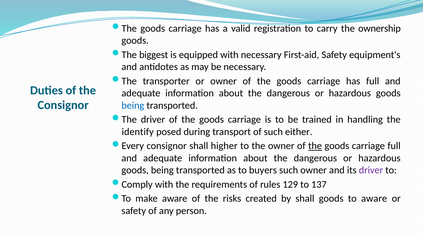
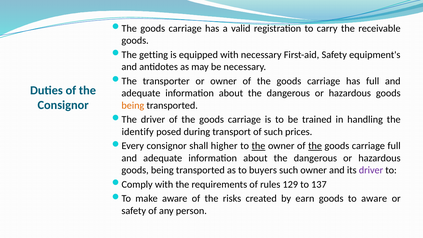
ownership: ownership -> receivable
biggest: biggest -> getting
being at (133, 105) colour: blue -> orange
either: either -> prices
the at (258, 146) underline: none -> present
by shall: shall -> earn
